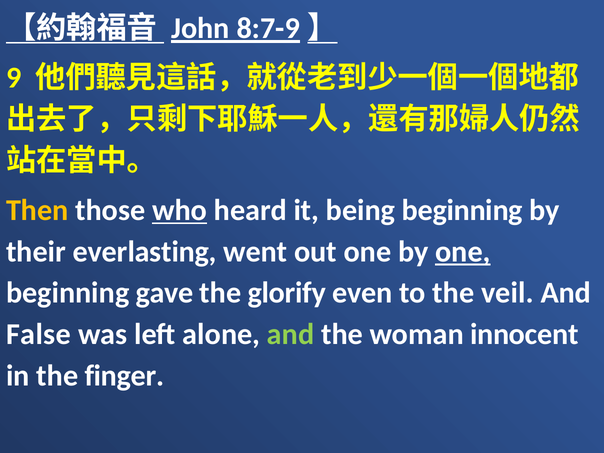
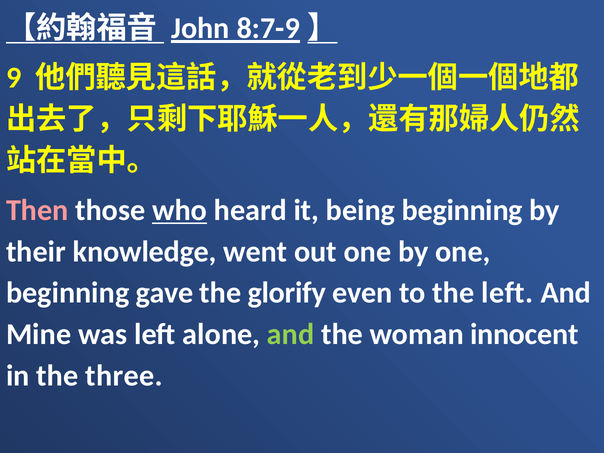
Then colour: yellow -> pink
everlasting: everlasting -> knowledge
one at (463, 252) underline: present -> none
the veil: veil -> left
False: False -> Mine
finger: finger -> three
